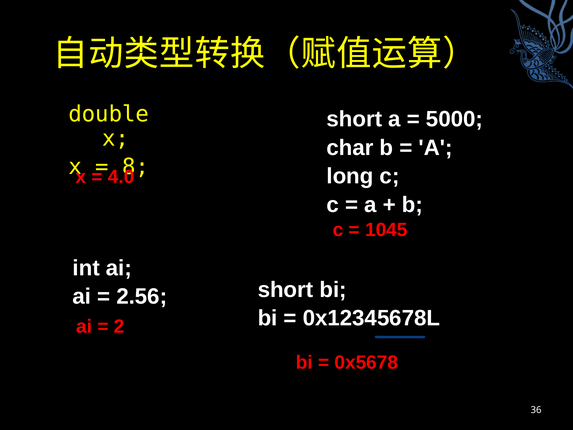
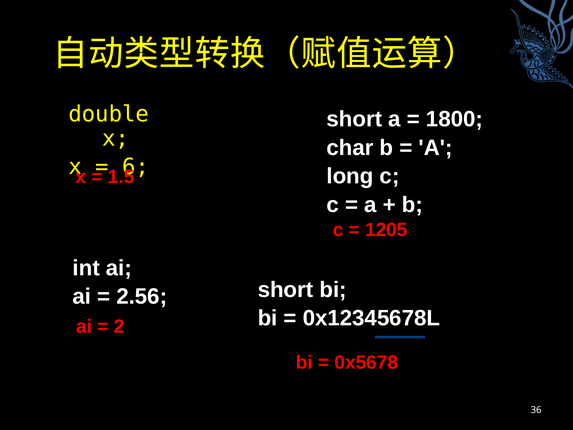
5000: 5000 -> 1800
8: 8 -> 6
4.0: 4.0 -> 1.5
1045: 1045 -> 1205
